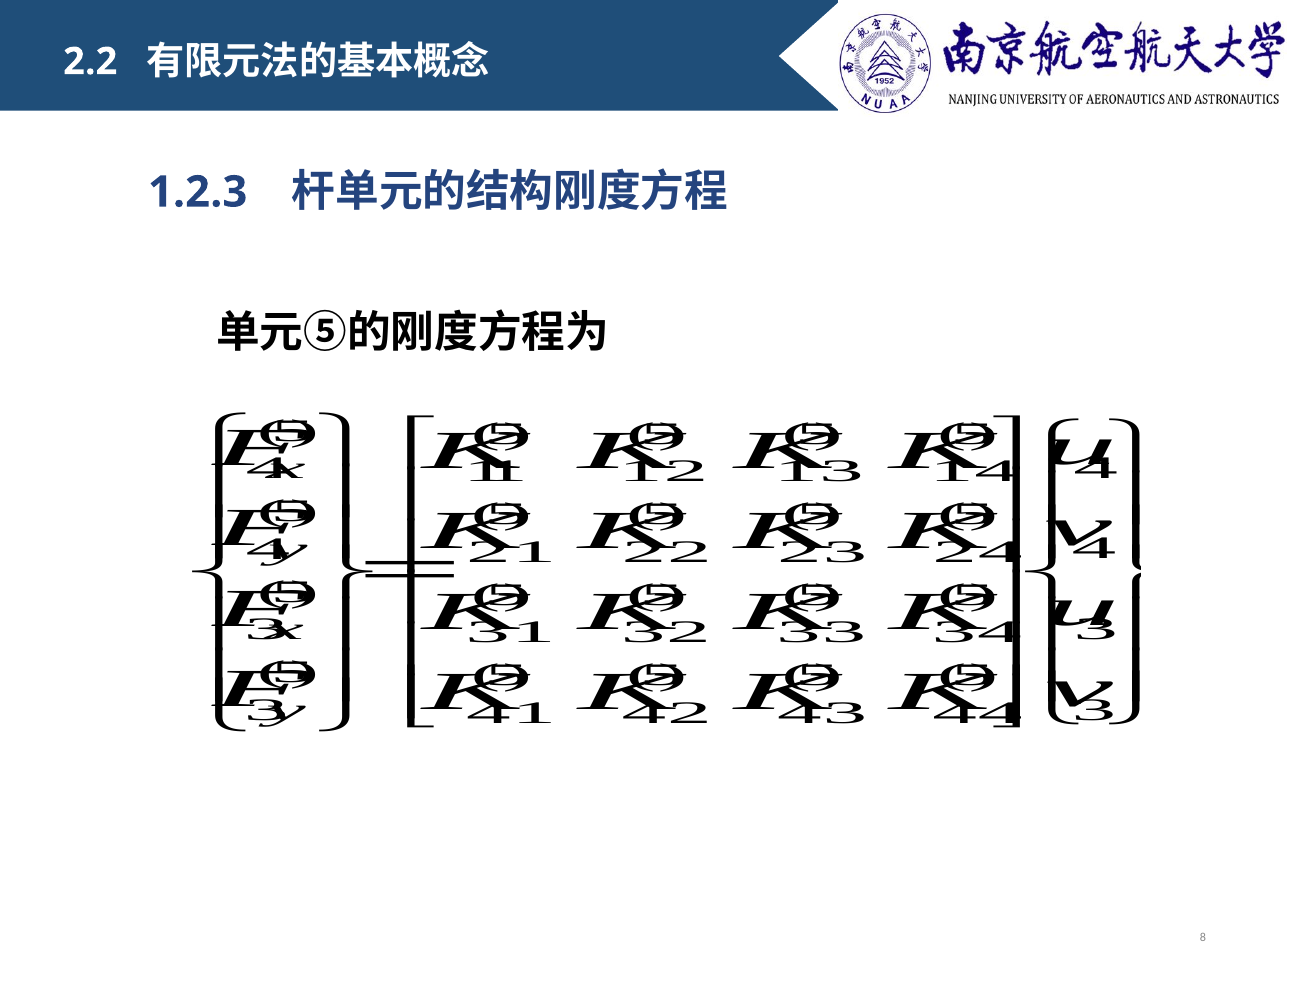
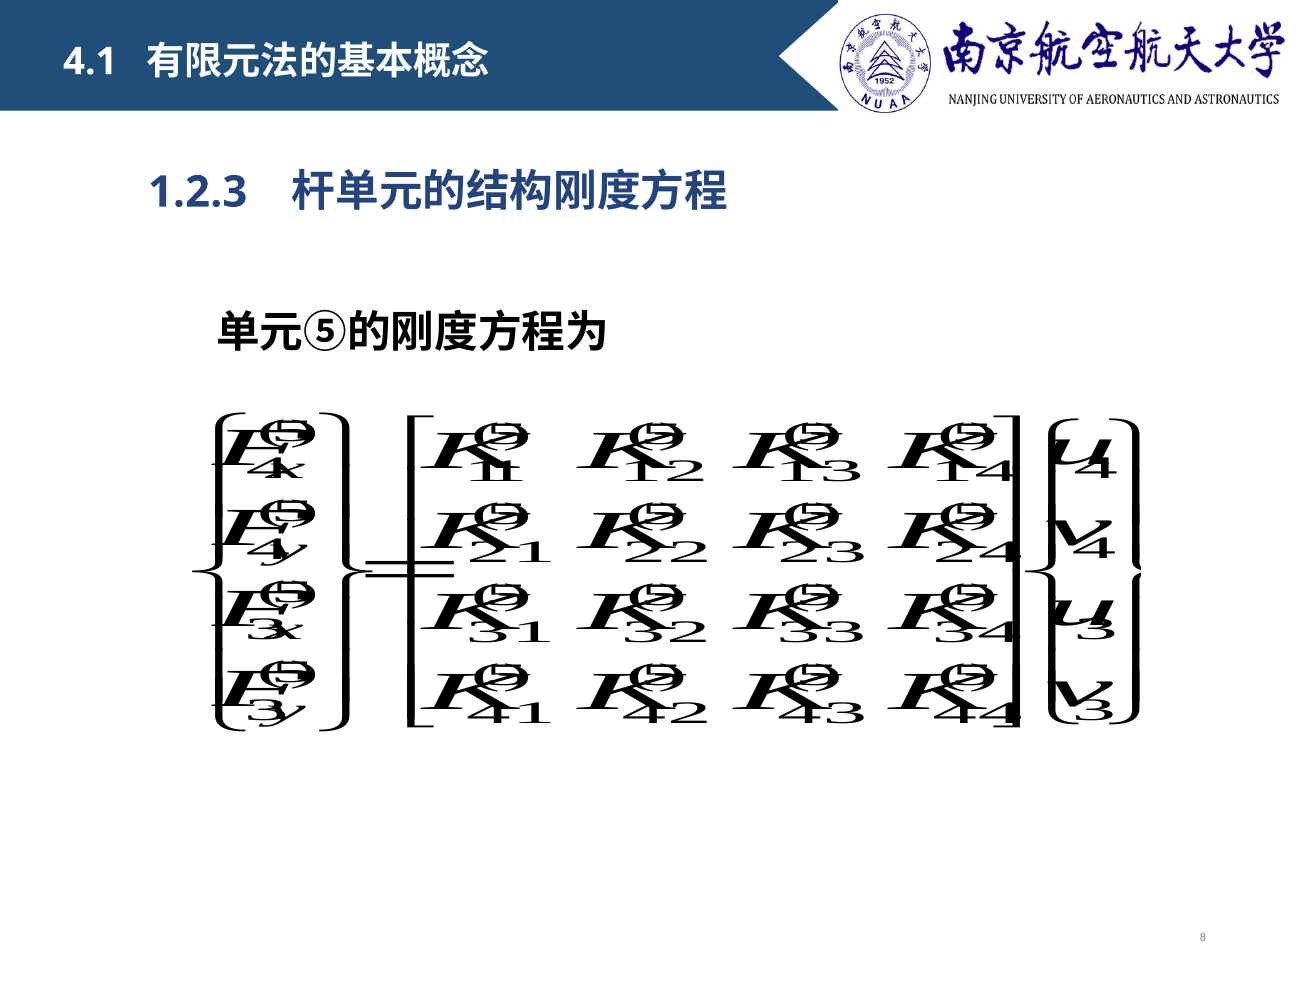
2.2: 2.2 -> 4.1
